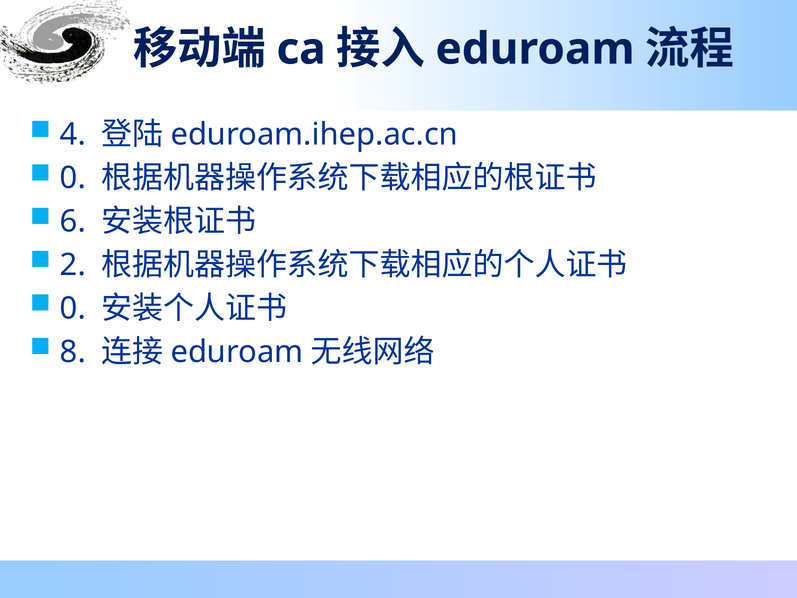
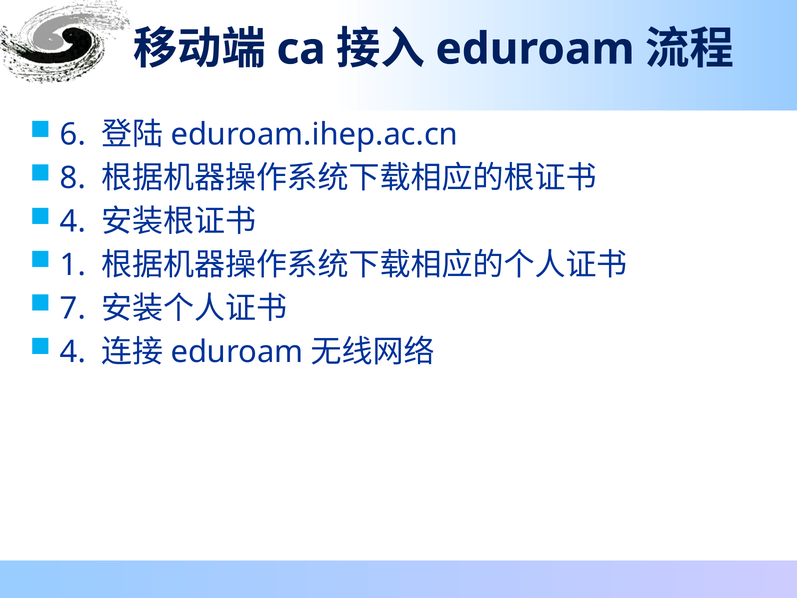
4: 4 -> 6
0 at (73, 178): 0 -> 8
6 at (73, 221): 6 -> 4
2: 2 -> 1
0 at (73, 308): 0 -> 7
8 at (73, 352): 8 -> 4
